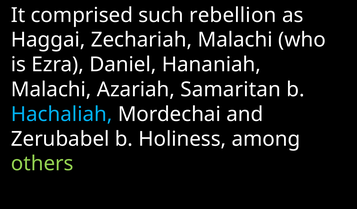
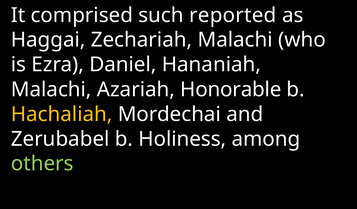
rebellion: rebellion -> reported
Samaritan: Samaritan -> Honorable
Hachaliah colour: light blue -> yellow
